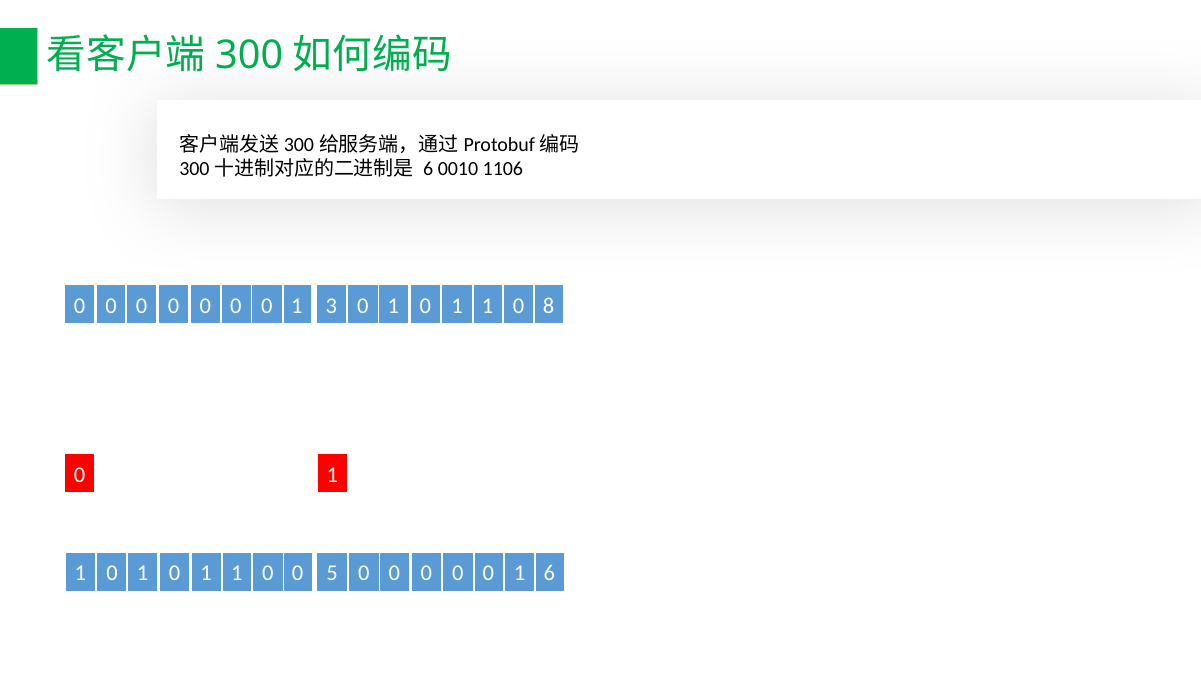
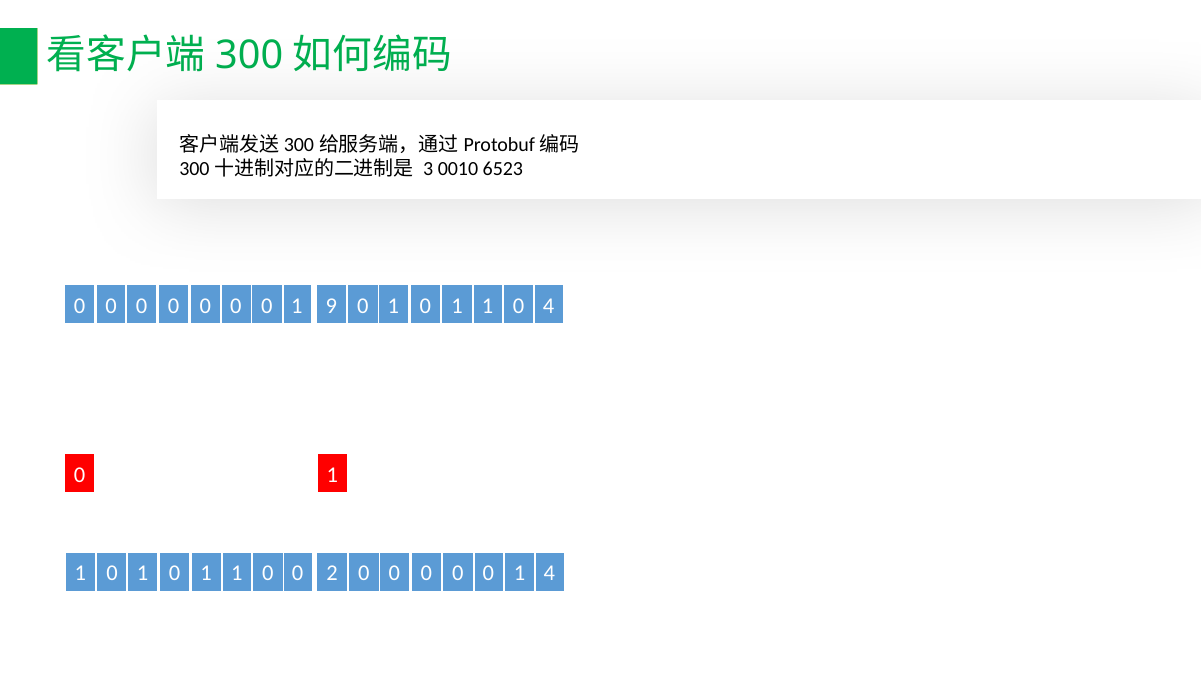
6 at (428, 169): 6 -> 3
1106: 1106 -> 6523
3: 3 -> 9
0 8: 8 -> 4
5: 5 -> 2
1 6: 6 -> 4
